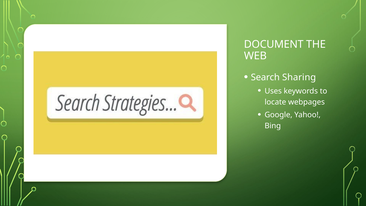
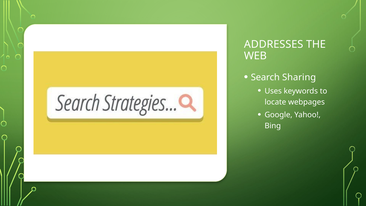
DOCUMENT: DOCUMENT -> ADDRESSES
